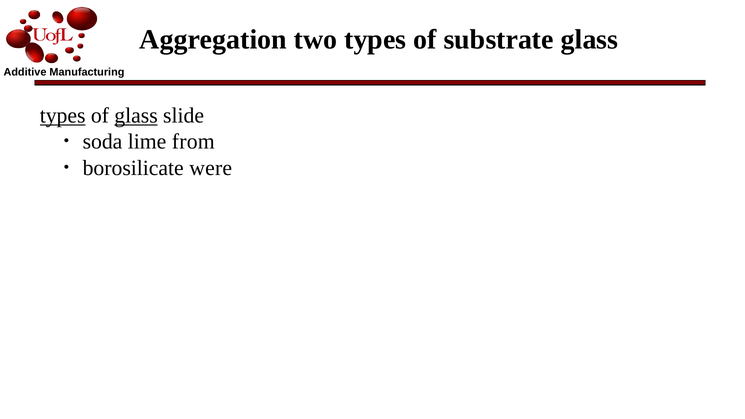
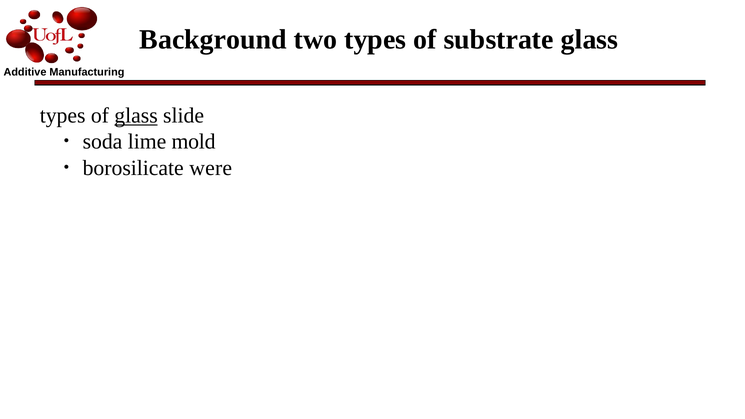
Aggregation: Aggregation -> Background
types at (63, 116) underline: present -> none
from: from -> mold
